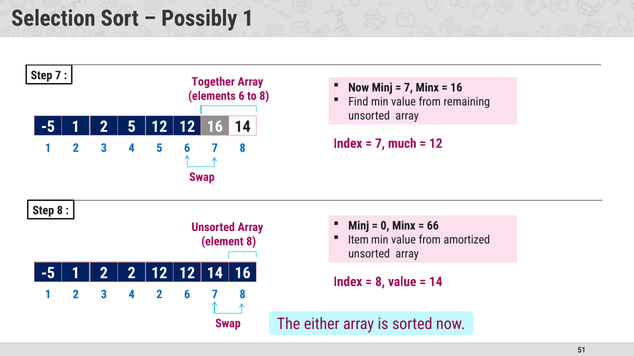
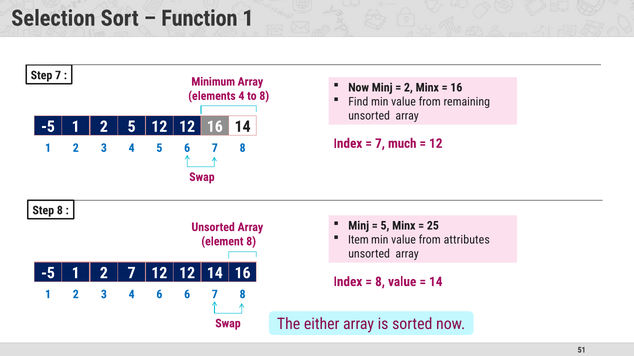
Possibly: Possibly -> Function
Together: Together -> Minimum
7 at (408, 88): 7 -> 2
elements 6: 6 -> 4
0 at (385, 226): 0 -> 5
66: 66 -> 25
amortized: amortized -> attributes
2 2: 2 -> 7
4 2: 2 -> 6
